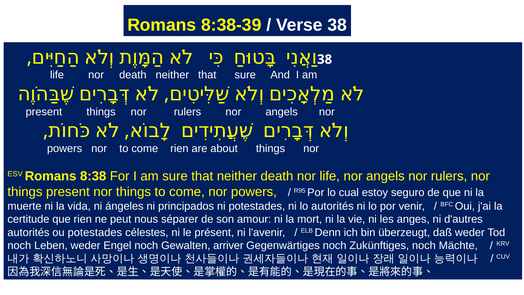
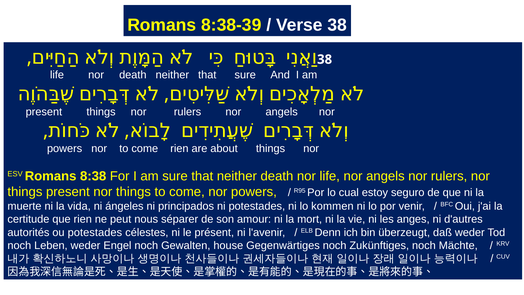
lo autorités: autorités -> kommen
arriver: arriver -> house
